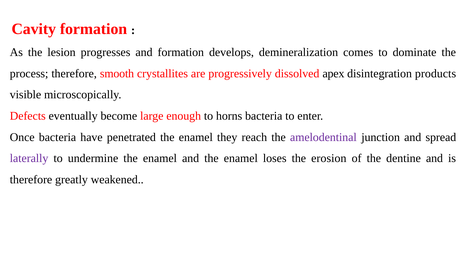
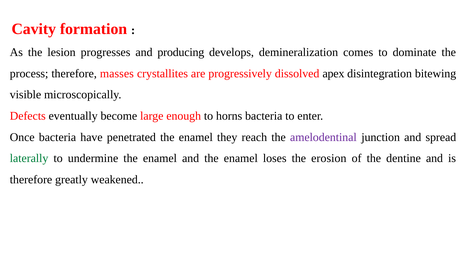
and formation: formation -> producing
smooth: smooth -> masses
products: products -> bitewing
laterally colour: purple -> green
